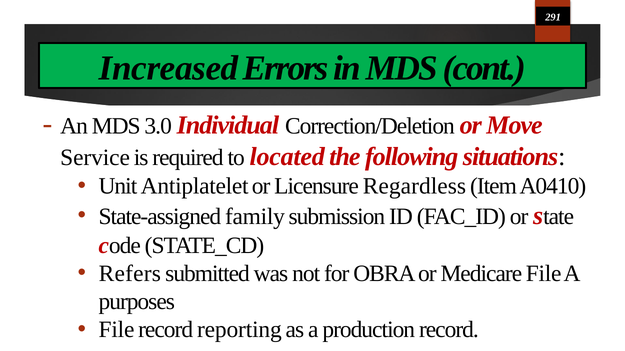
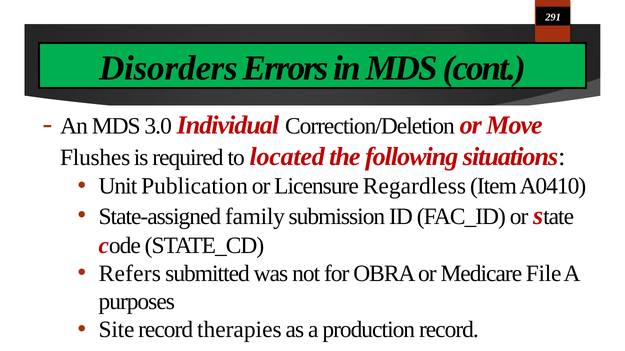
Increased: Increased -> Disorders
Service: Service -> Flushes
Antiplatelet: Antiplatelet -> Publication
File at (117, 330): File -> Site
reporting: reporting -> therapies
